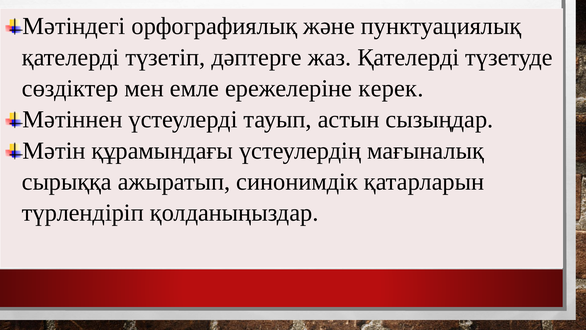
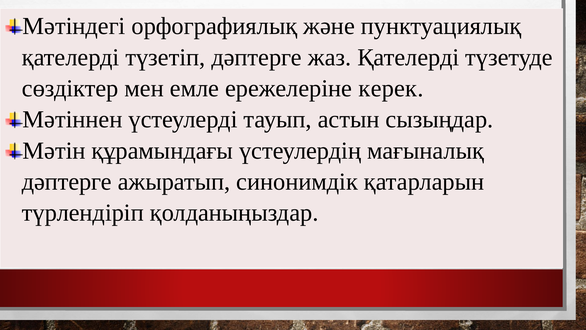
сырыққа at (67, 182): сырыққа -> дәптерге
